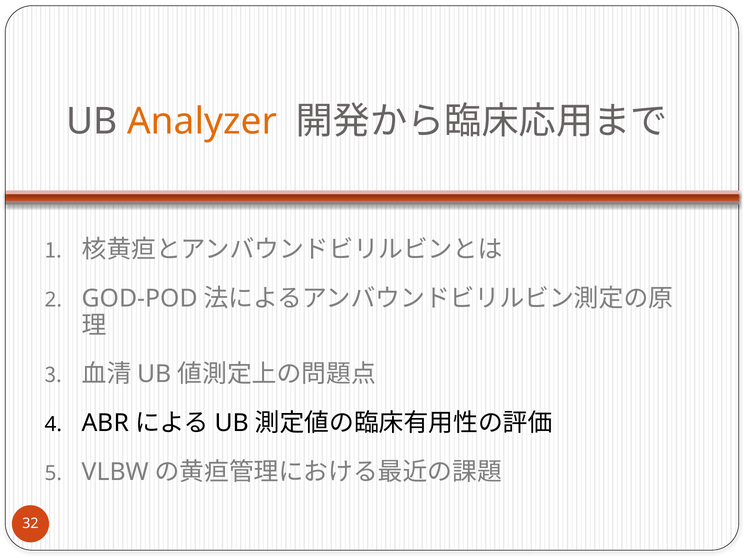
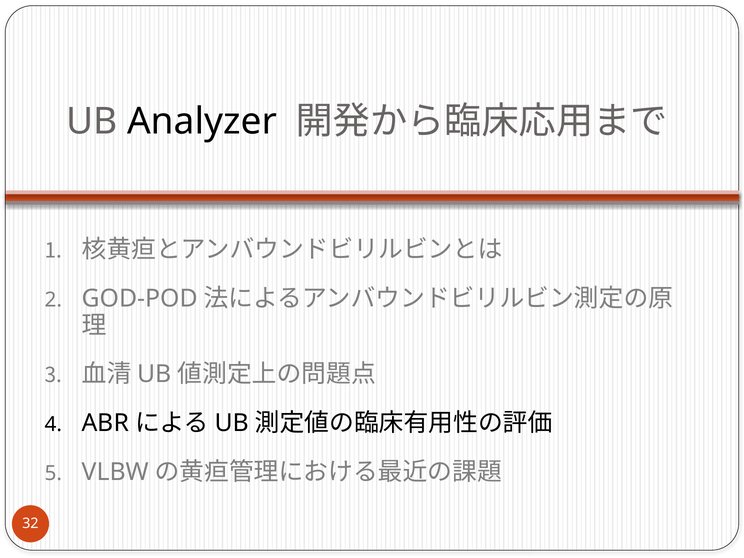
Analyzer colour: orange -> black
